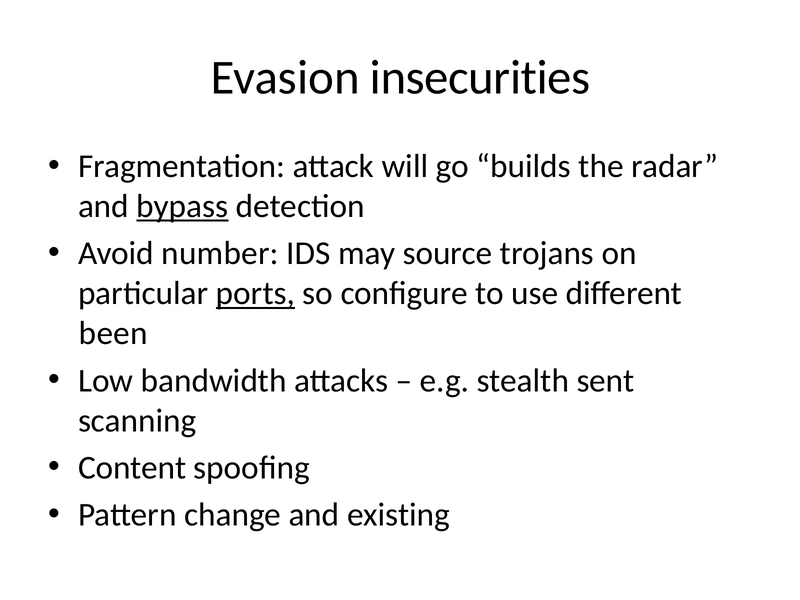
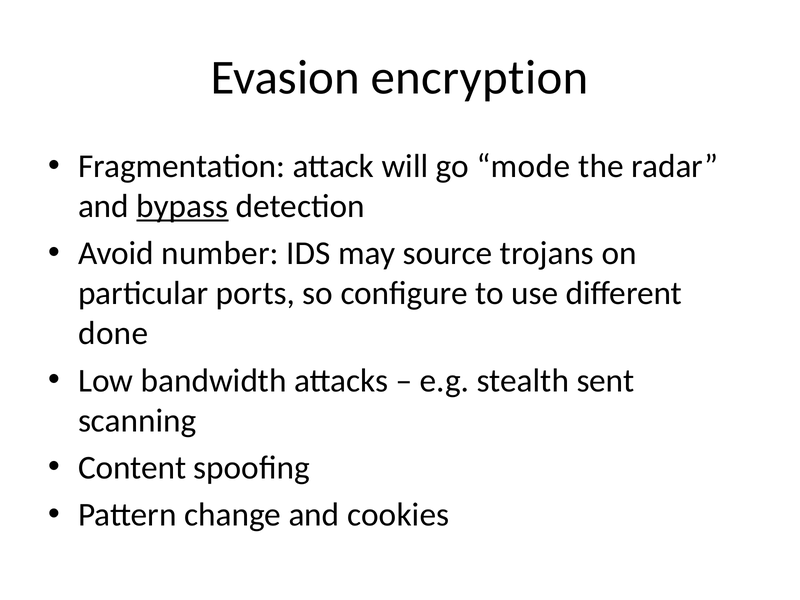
insecurities: insecurities -> encryption
builds: builds -> mode
ports underline: present -> none
been: been -> done
existing: existing -> cookies
